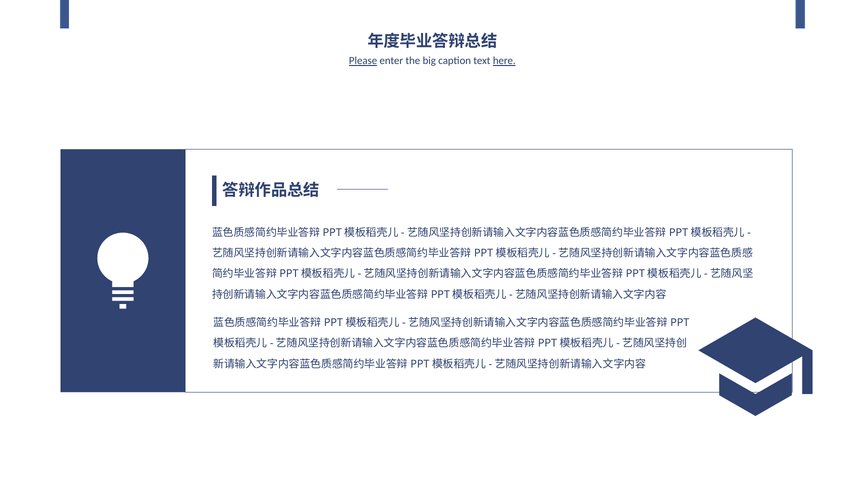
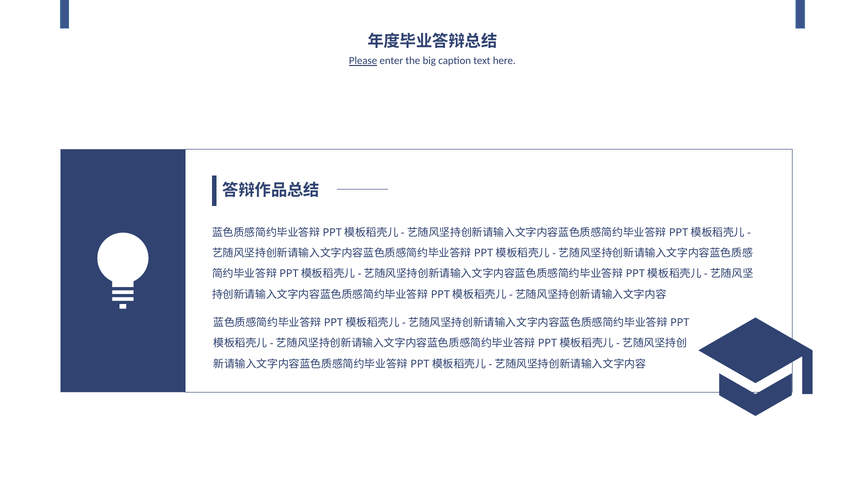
here underline: present -> none
